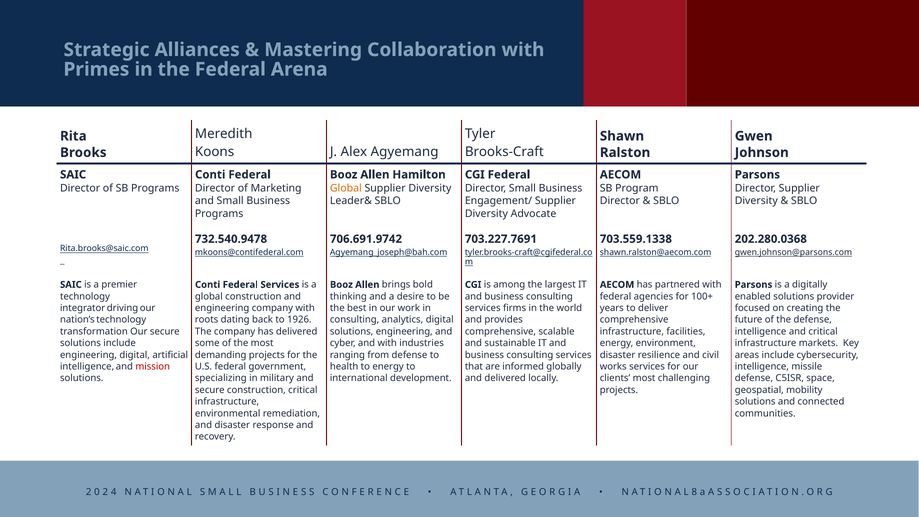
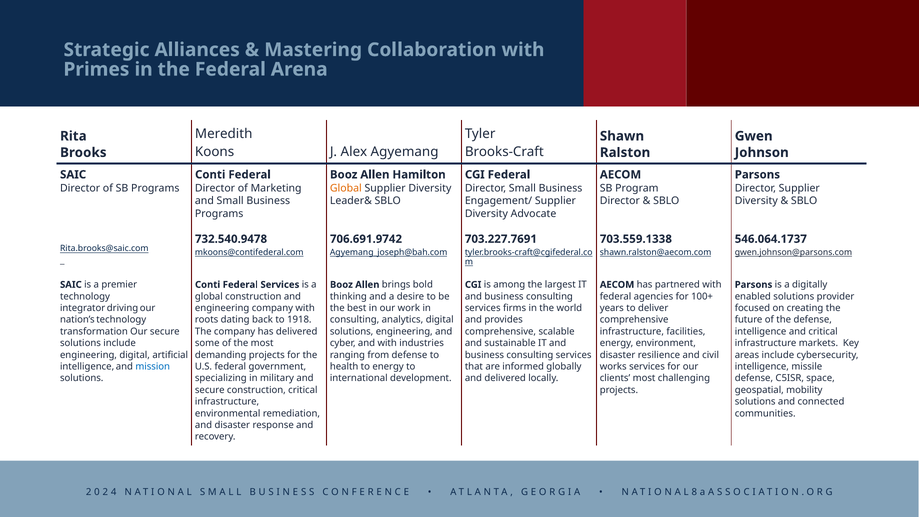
202.280.0368: 202.280.0368 -> 546.064.1737
1926: 1926 -> 1918
mission colour: red -> blue
